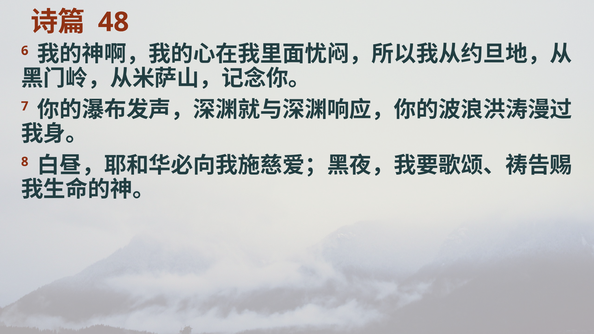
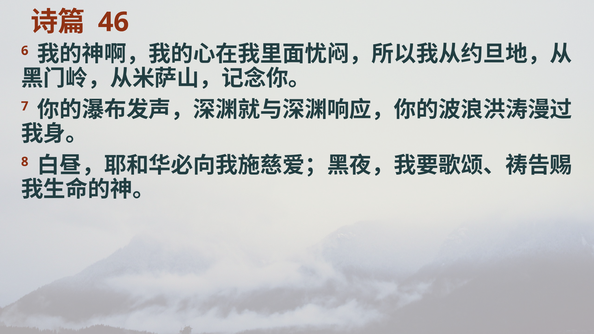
48: 48 -> 46
